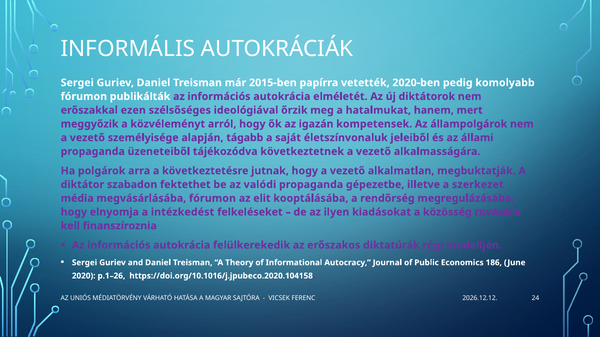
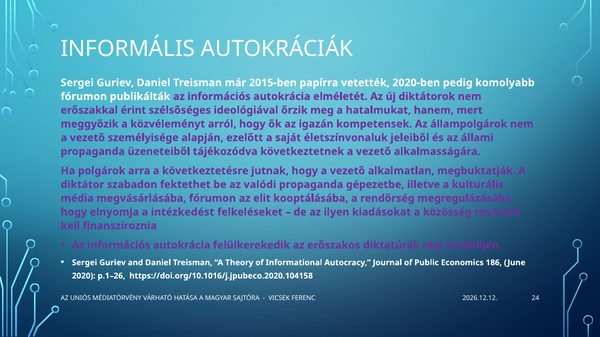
ezen: ezen -> érint
tágabb: tágabb -> ezelőtt
szerkezet: szerkezet -> kulturális
